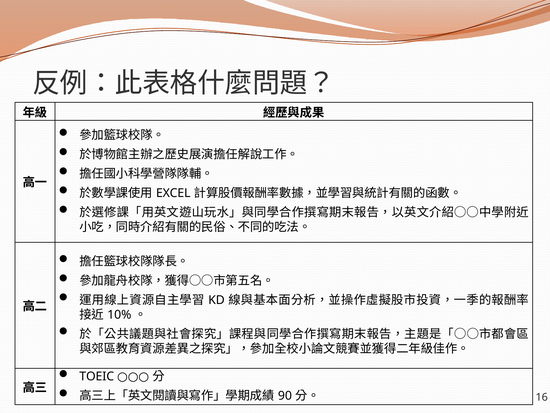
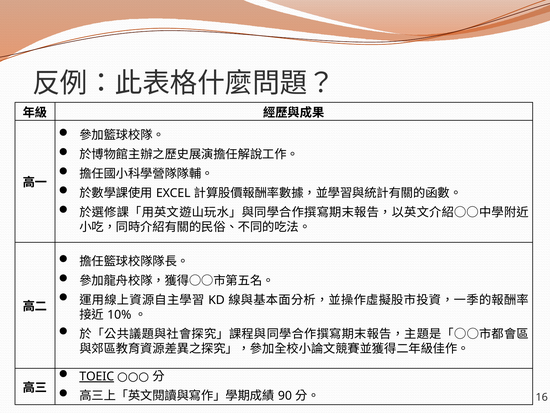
TOEIC underline: none -> present
